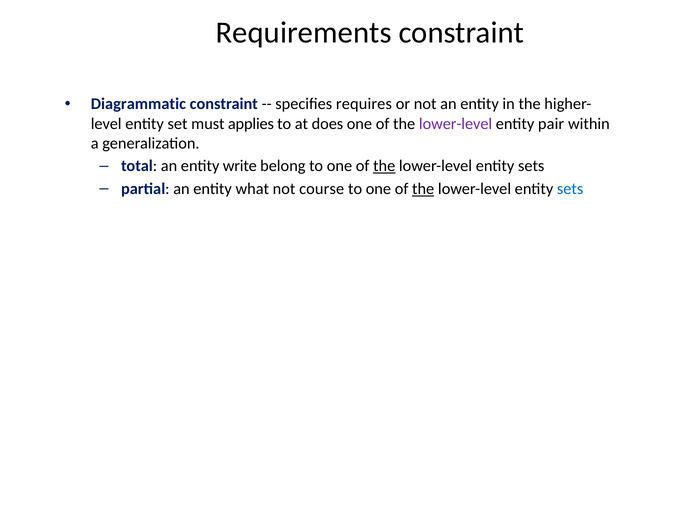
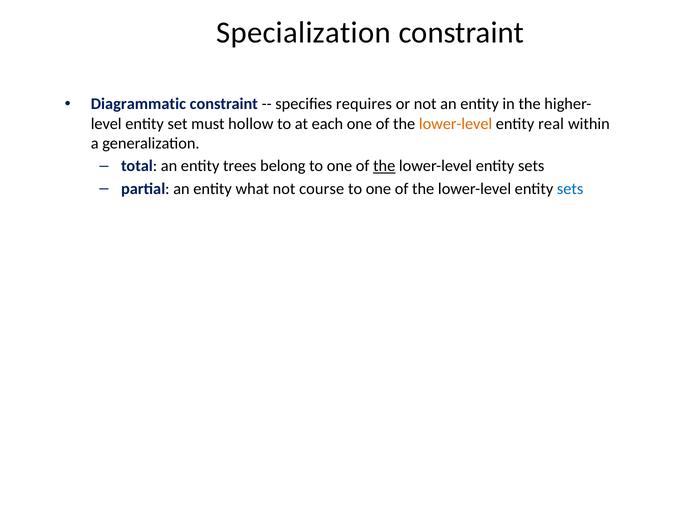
Requirements: Requirements -> Specialization
applies: applies -> hollow
does: does -> each
lower-level at (456, 124) colour: purple -> orange
pair: pair -> real
write: write -> trees
the at (423, 189) underline: present -> none
